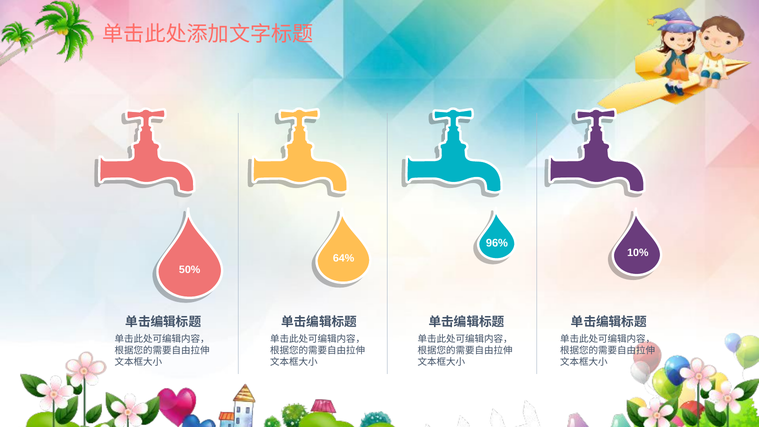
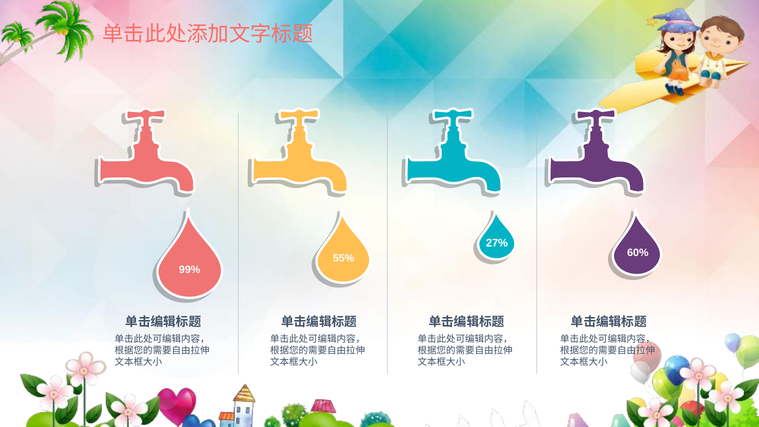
96%: 96% -> 27%
10%: 10% -> 60%
64%: 64% -> 55%
50%: 50% -> 99%
